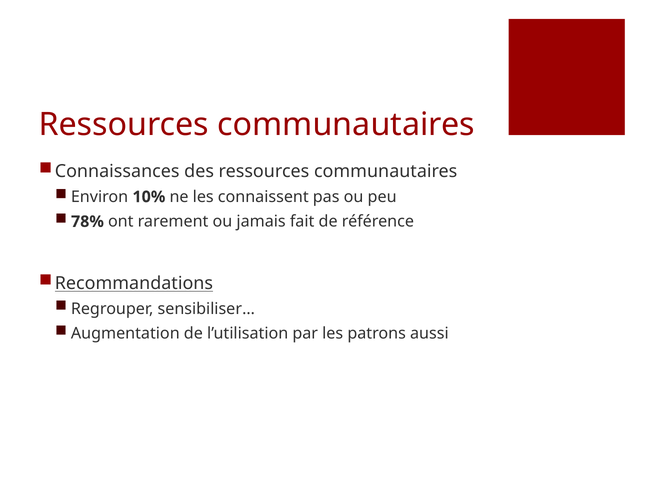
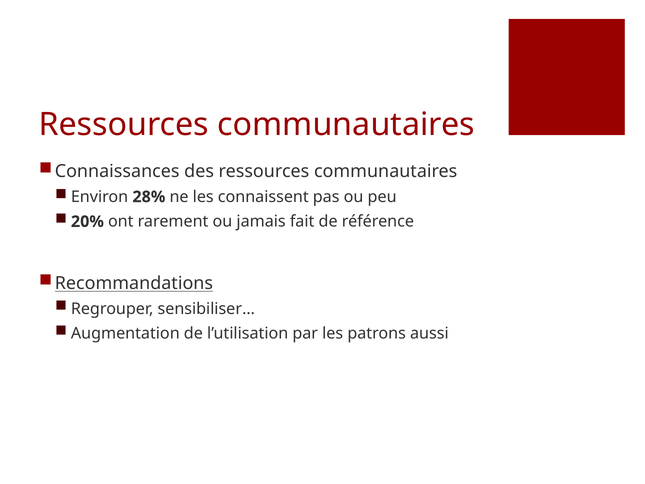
10%: 10% -> 28%
78%: 78% -> 20%
